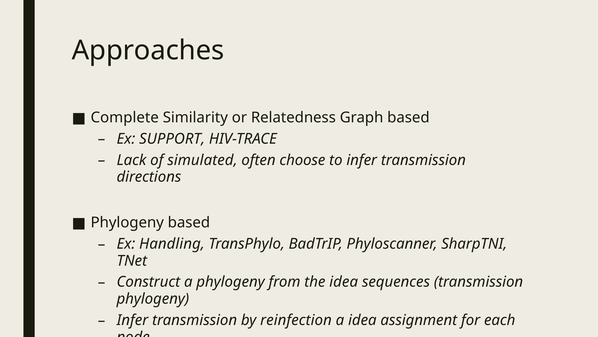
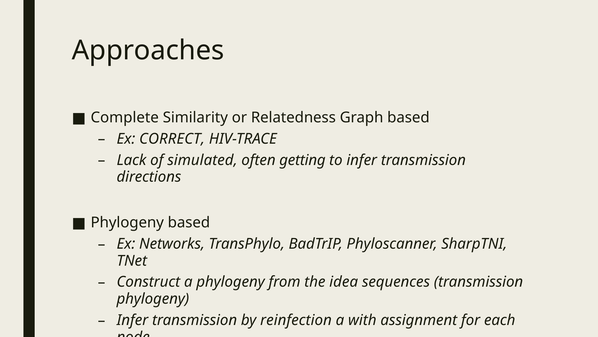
SUPPORT: SUPPORT -> CORRECT
choose: choose -> getting
Handling: Handling -> Networks
a idea: idea -> with
